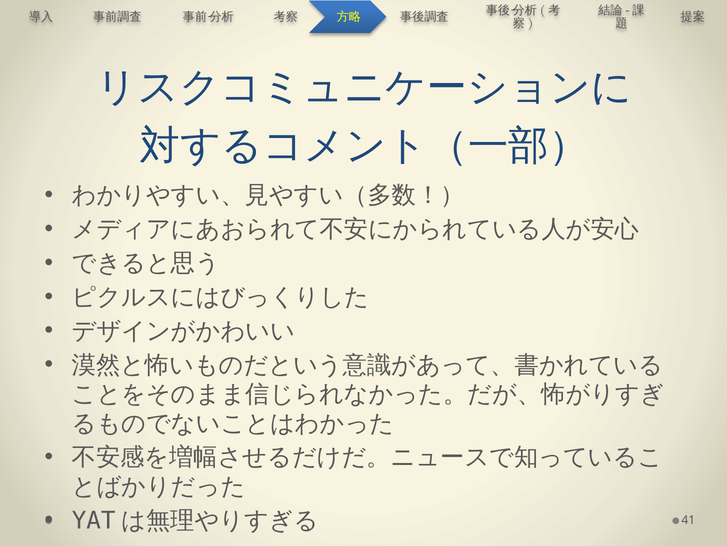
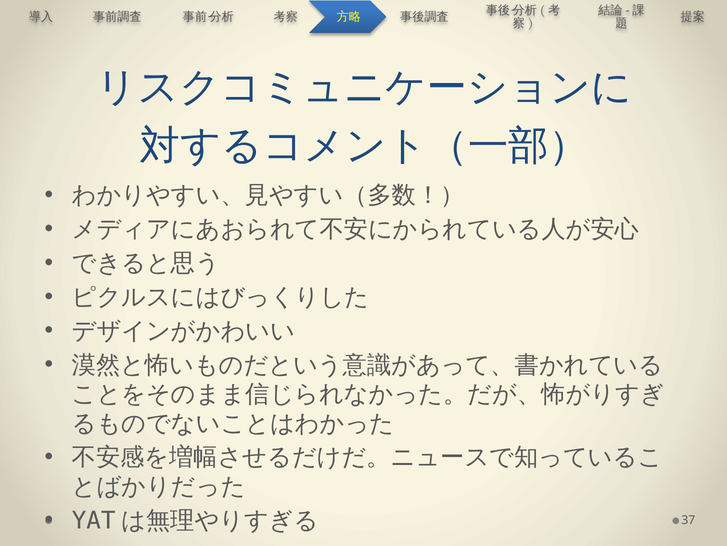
41: 41 -> 37
